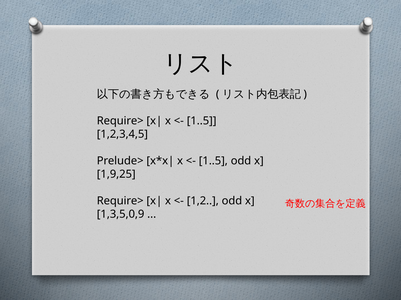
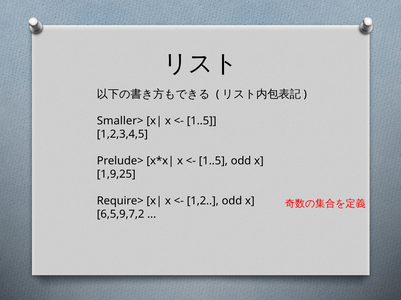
Require> at (120, 121): Require> -> Smaller>
1,3,5,0,9: 1,3,5,0,9 -> 6,5,9,7,2
